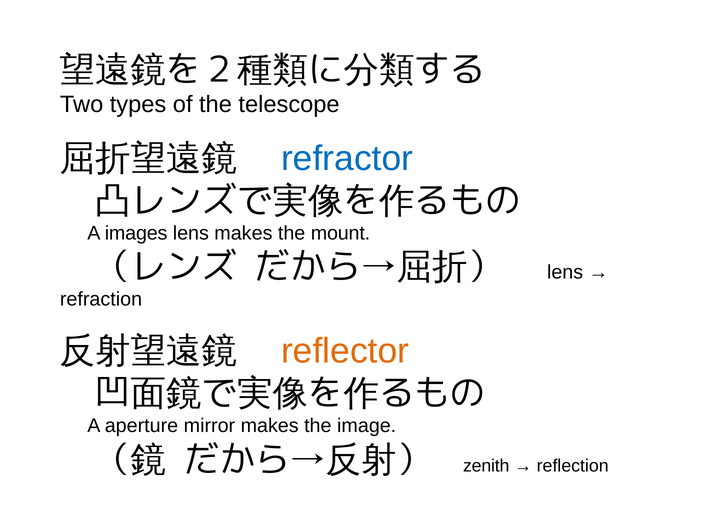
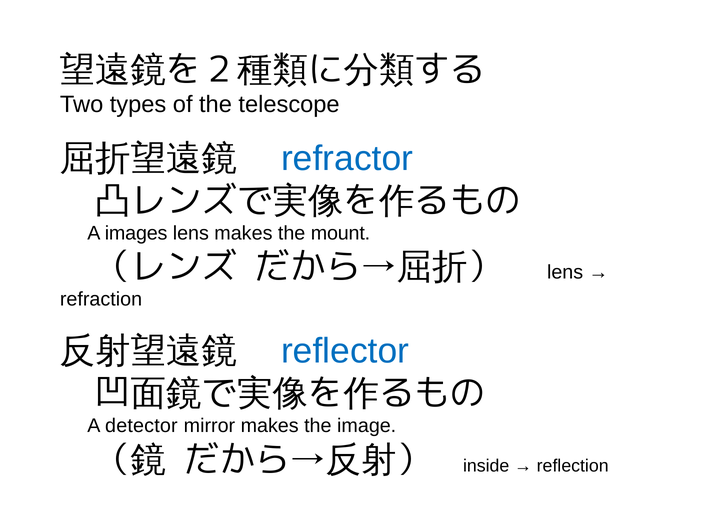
reflector colour: orange -> blue
aperture: aperture -> detector
zenith: zenith -> inside
